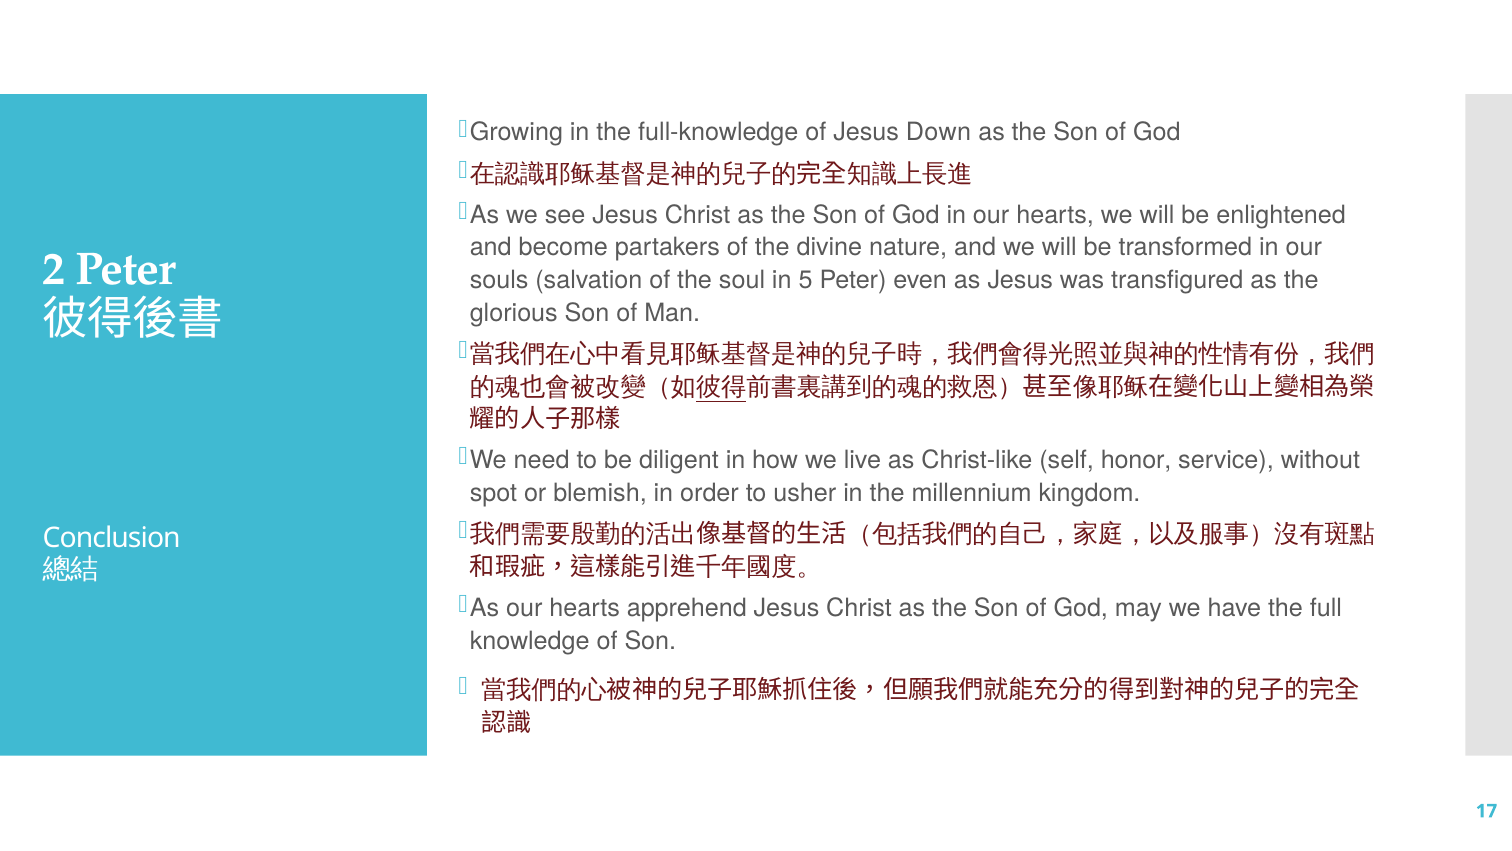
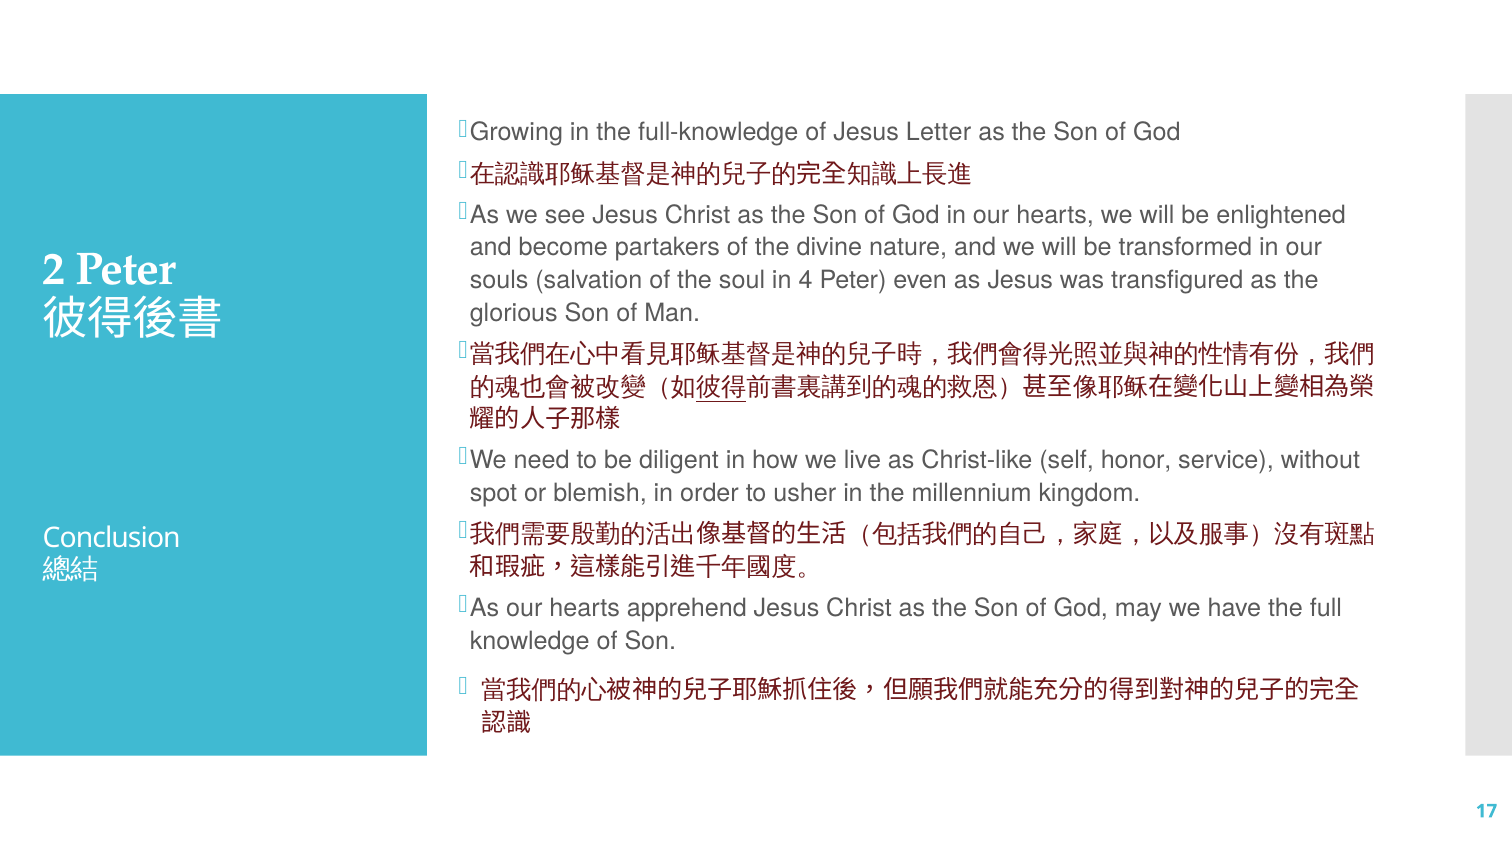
Down: Down -> Letter
5: 5 -> 4
